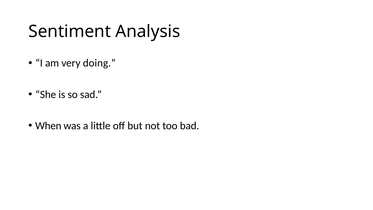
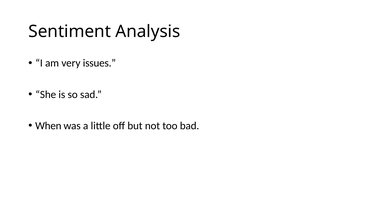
doing: doing -> issues
